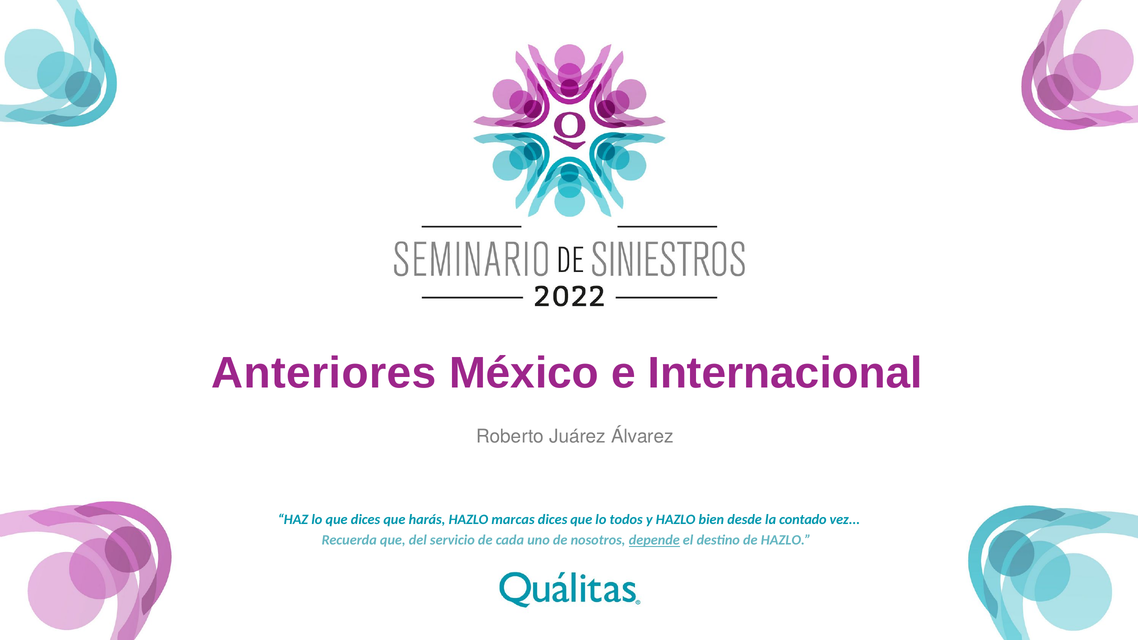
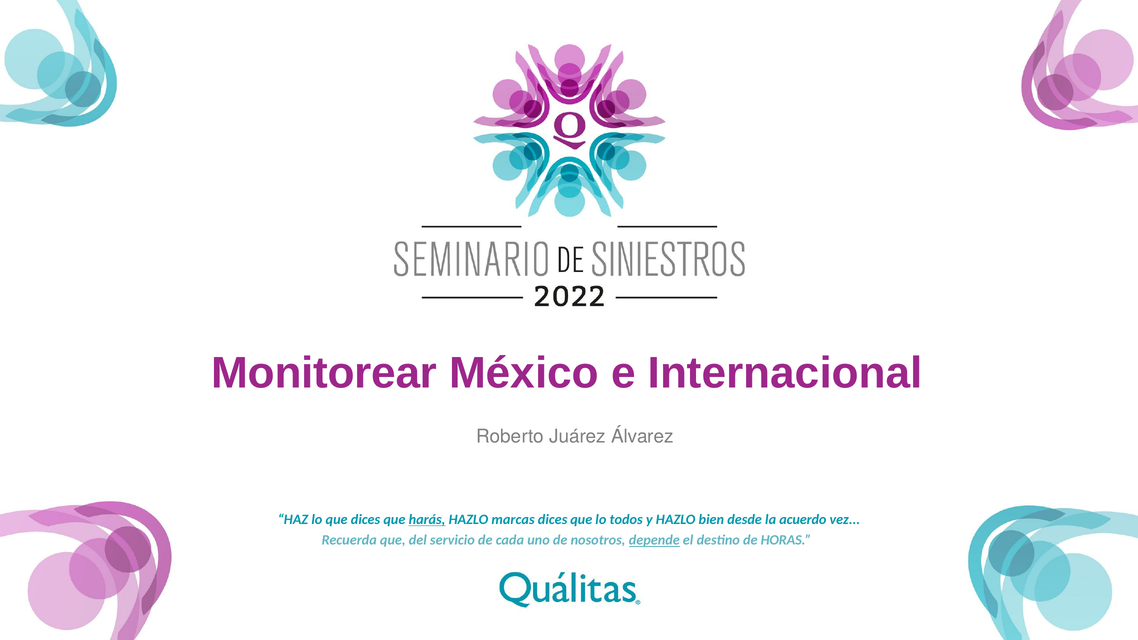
Anteriores: Anteriores -> Monitorear
harás underline: none -> present
contado: contado -> acuerdo
de HAZLO: HAZLO -> HORAS
